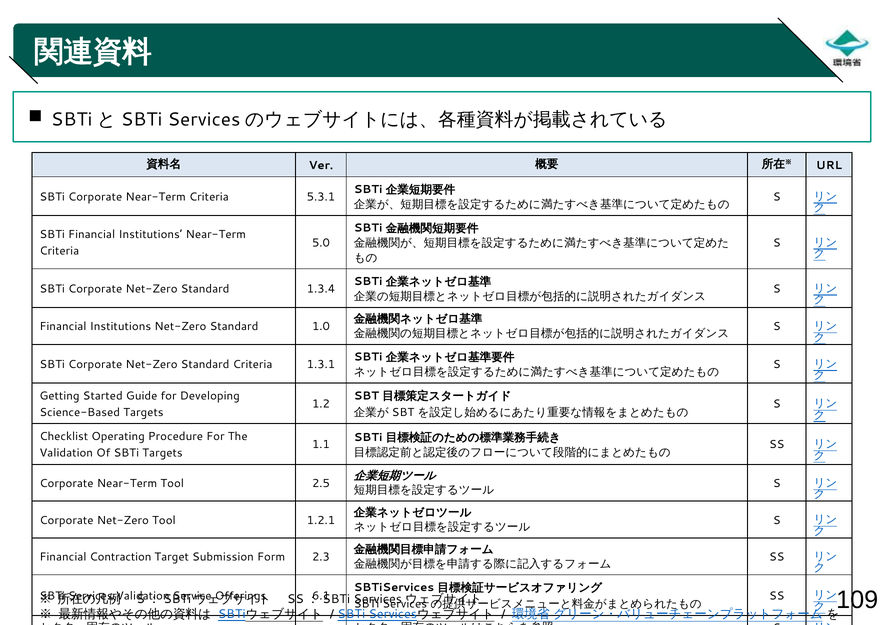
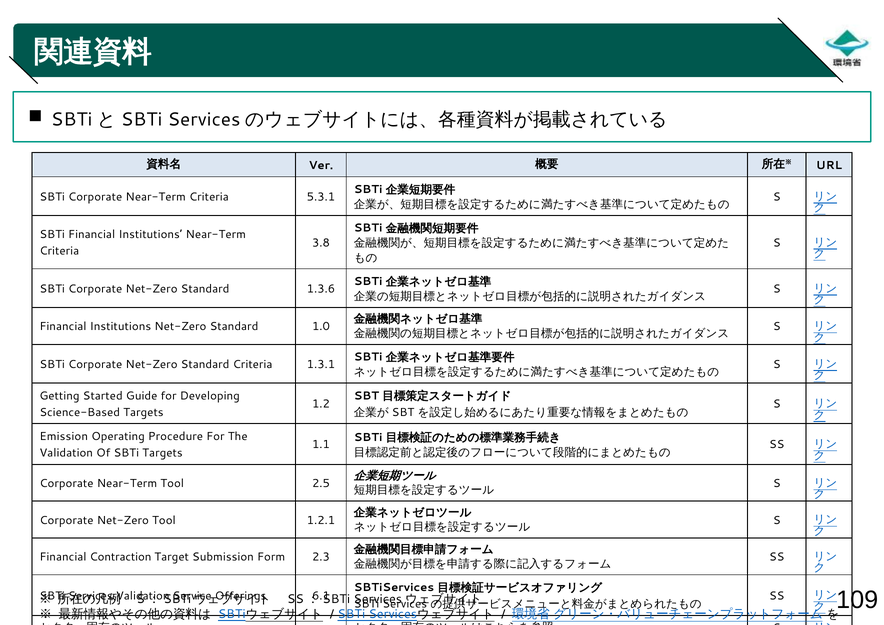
5.0: 5.0 -> 3.8
1.3.4: 1.3.4 -> 1.3.6
Checklist: Checklist -> Emission
